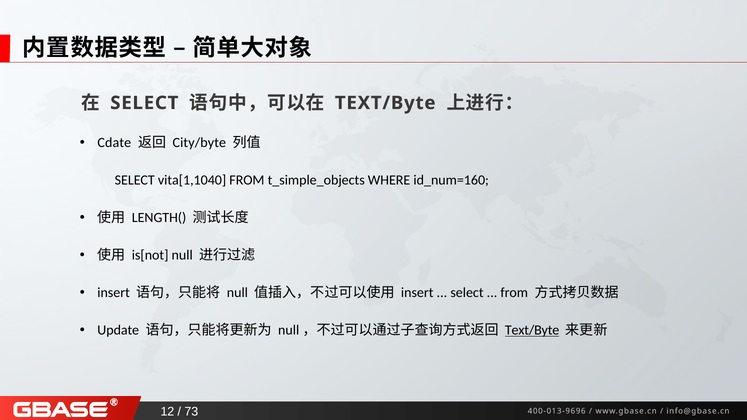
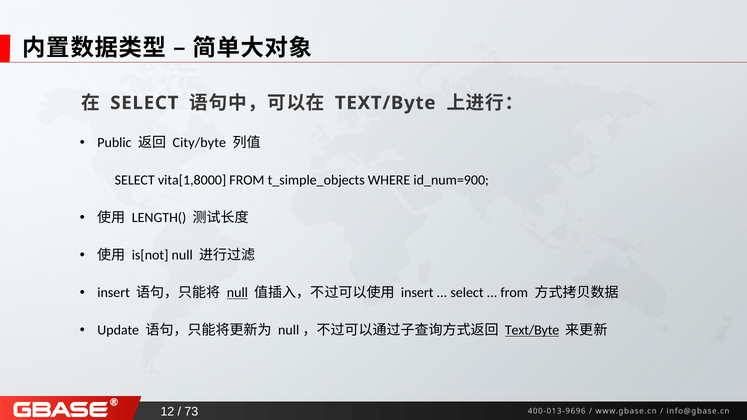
Cdate: Cdate -> Public
vita[1,1040: vita[1,1040 -> vita[1,8000
id_num=160: id_num=160 -> id_num=900
null at (237, 293) underline: none -> present
